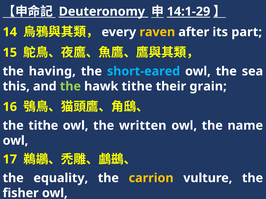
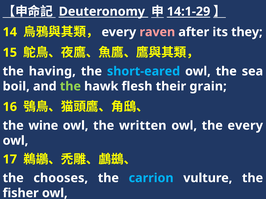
raven colour: yellow -> pink
part: part -> they
this: this -> boil
hawk tithe: tithe -> flesh
the tithe: tithe -> wine
the name: name -> every
equality: equality -> chooses
carrion colour: yellow -> light blue
